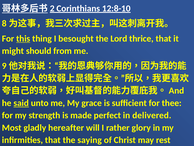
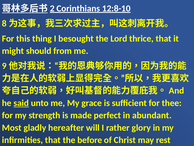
this underline: present -> none
delivered: delivered -> abundant
saying: saying -> before
